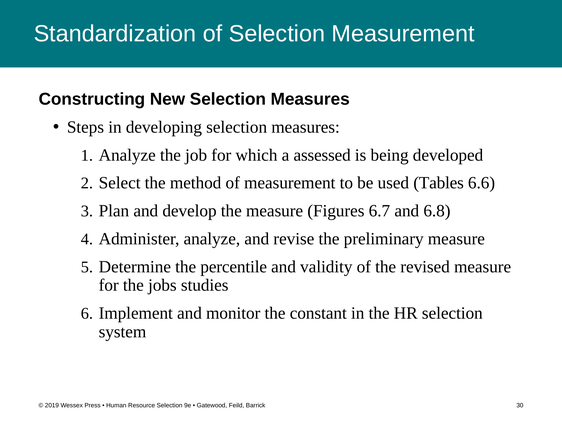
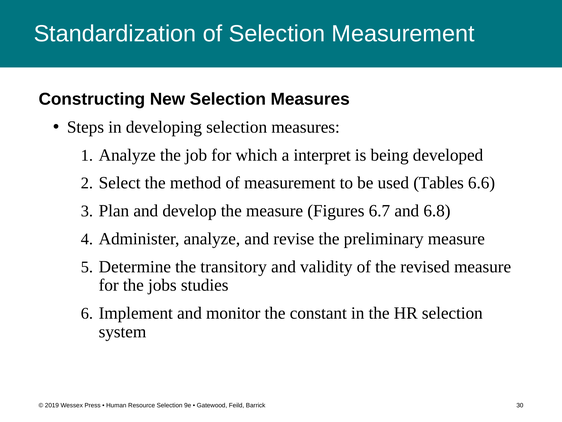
assessed: assessed -> interpret
percentile: percentile -> transitory
